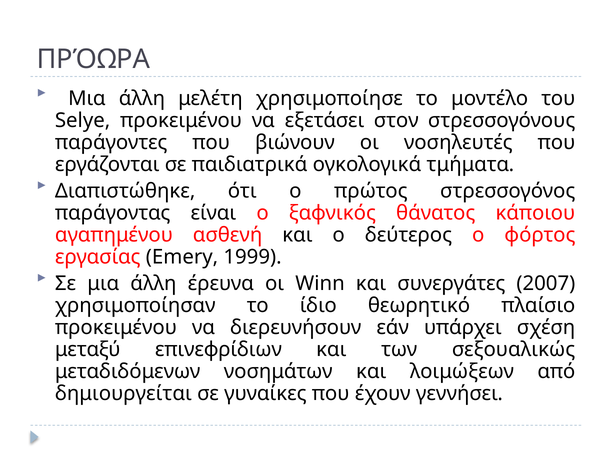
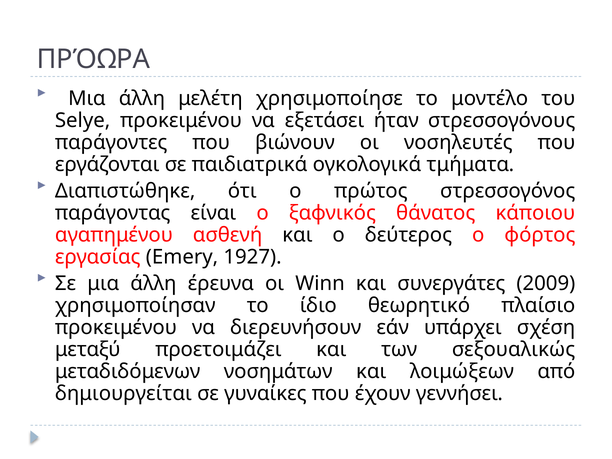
στον: στον -> ήταν
1999: 1999 -> 1927
2007: 2007 -> 2009
επινεφρίδιων: επινεφρίδιων -> προετοιμάζει
